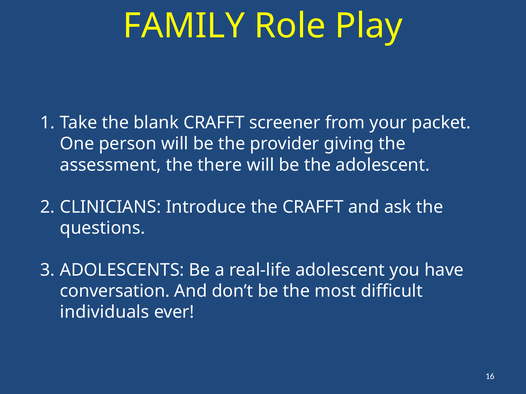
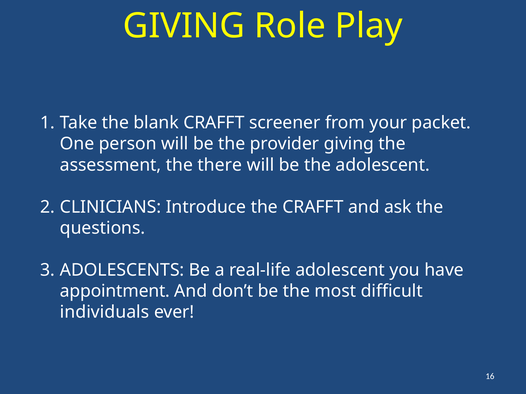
FAMILY at (184, 26): FAMILY -> GIVING
conversation: conversation -> appointment
